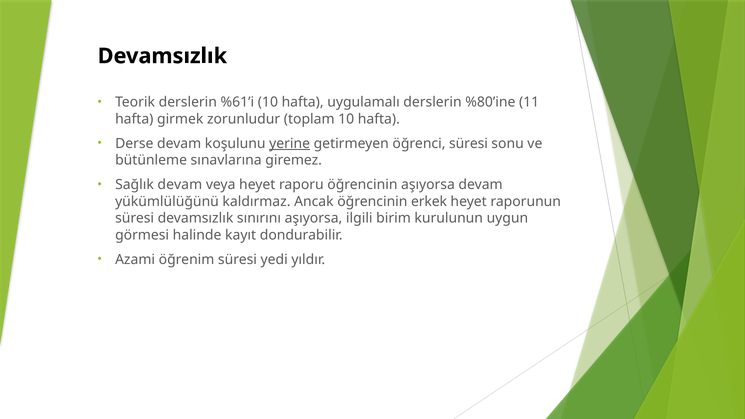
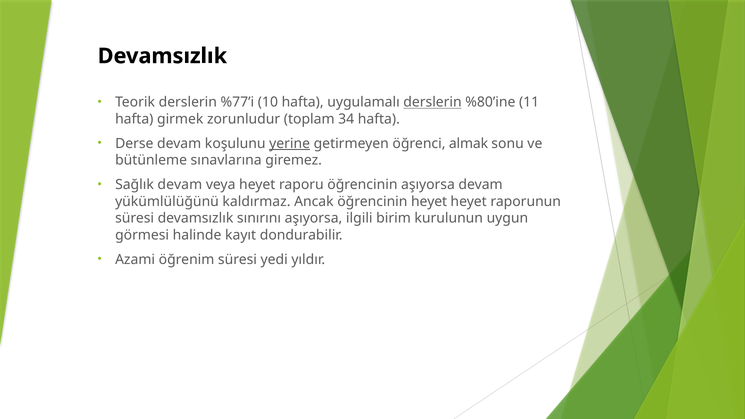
%61’i: %61’i -> %77’i
derslerin at (433, 102) underline: none -> present
toplam 10: 10 -> 34
öğrenci süresi: süresi -> almak
öğrencinin erkek: erkek -> heyet
